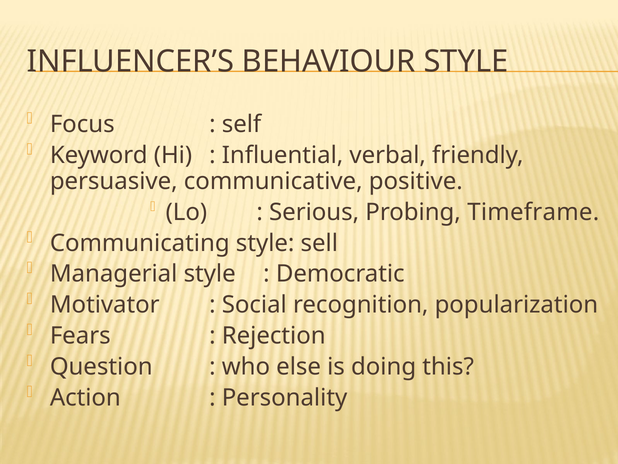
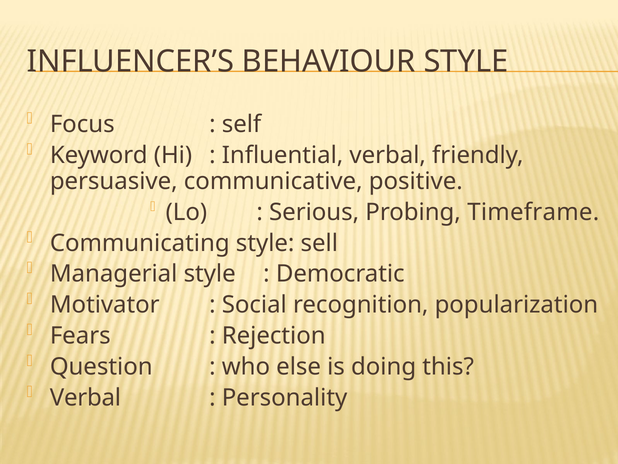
Action at (85, 397): Action -> Verbal
